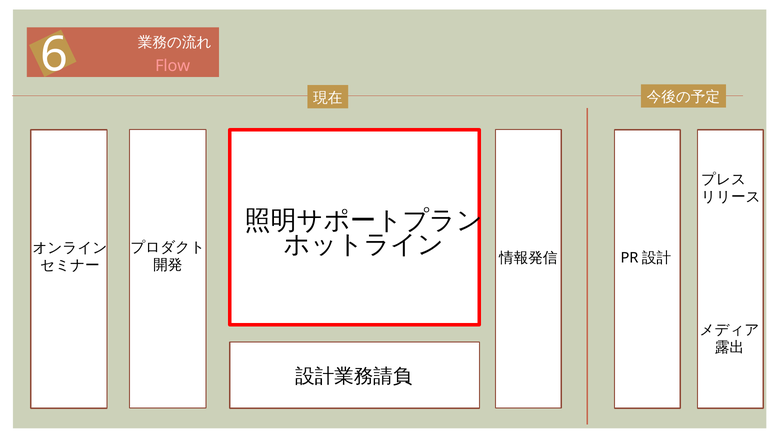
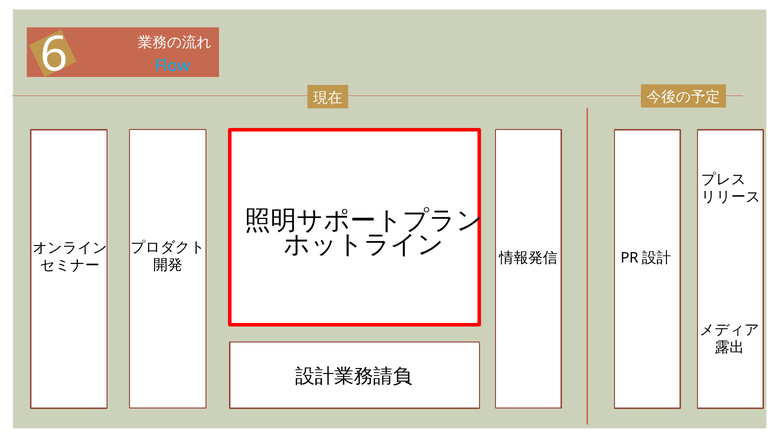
Flow colour: pink -> light blue
